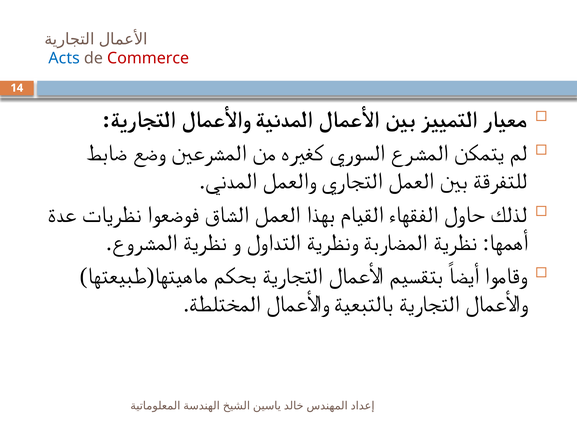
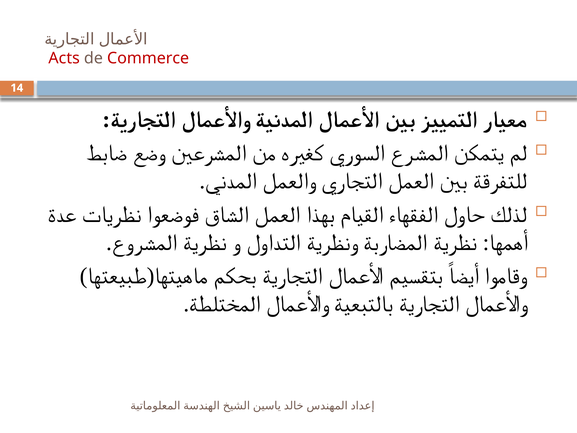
Acts colour: blue -> red
